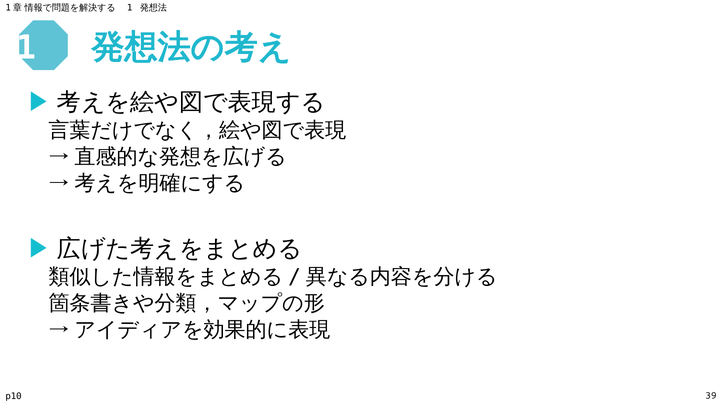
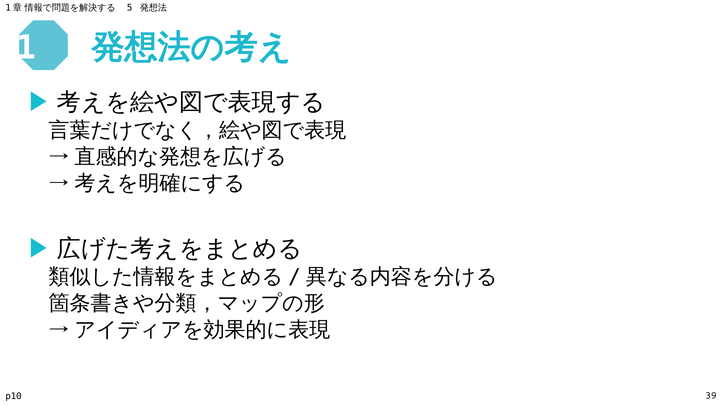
1 at (130, 8): 1 -> 5
